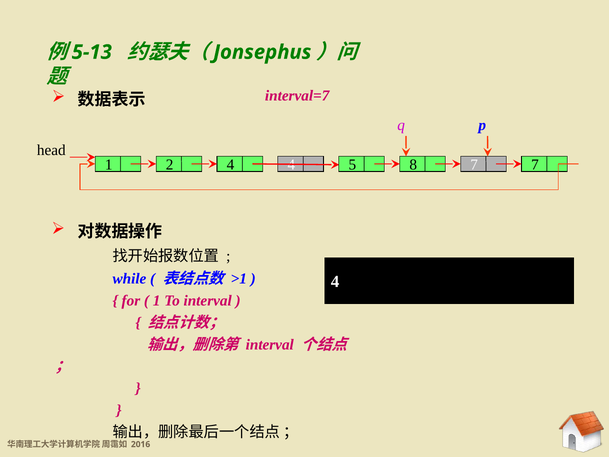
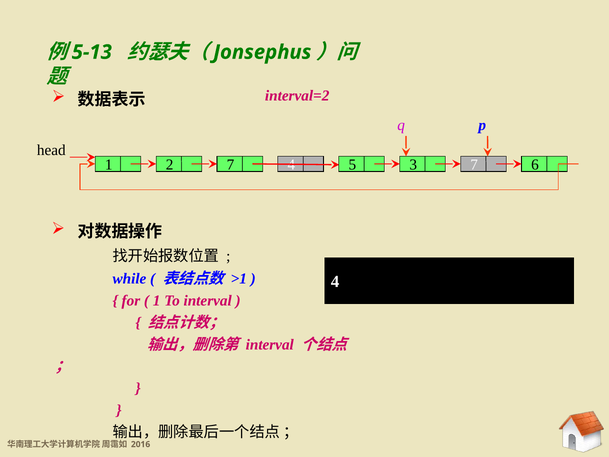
interval=7: interval=7 -> interval=2
2 4: 4 -> 7
4 5 8: 8 -> 3
7 7: 7 -> 6
